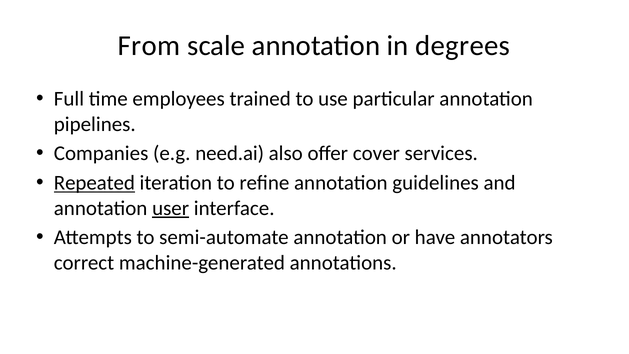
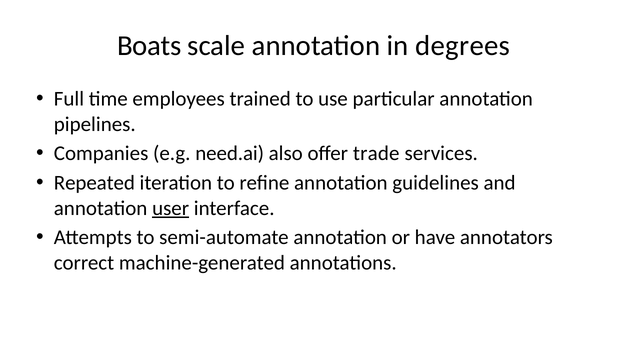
From: From -> Boats
cover: cover -> trade
Repeated underline: present -> none
